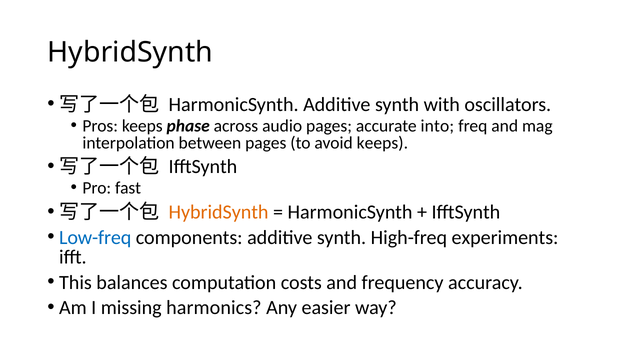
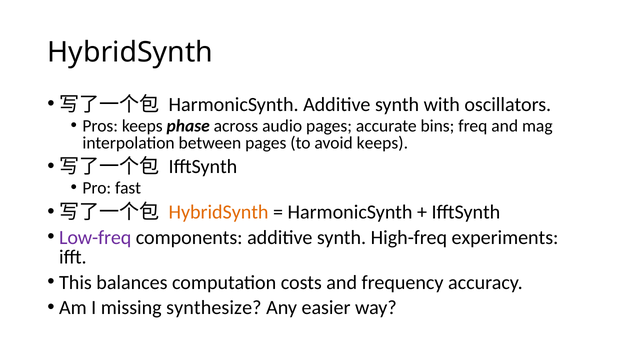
into: into -> bins
Low-freq colour: blue -> purple
harmonics: harmonics -> synthesize
